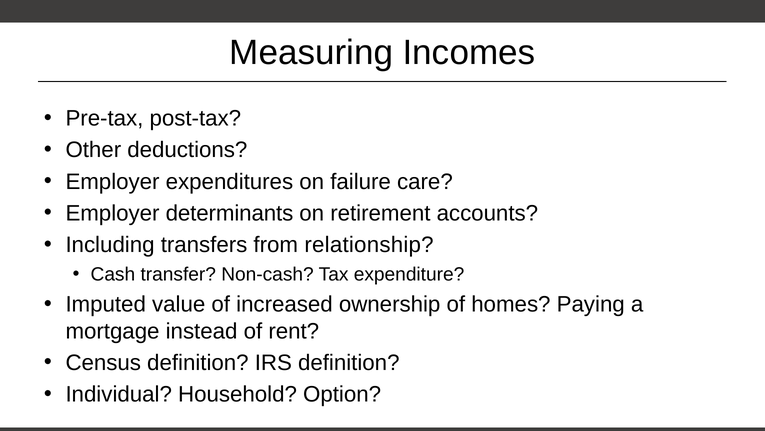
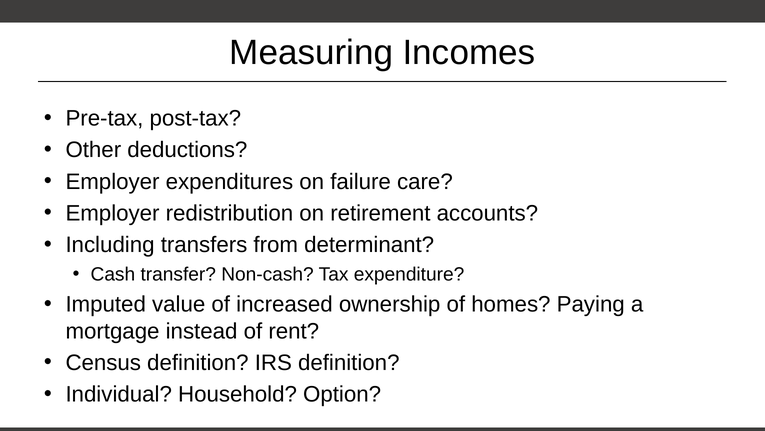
determinants: determinants -> redistribution
relationship: relationship -> determinant
